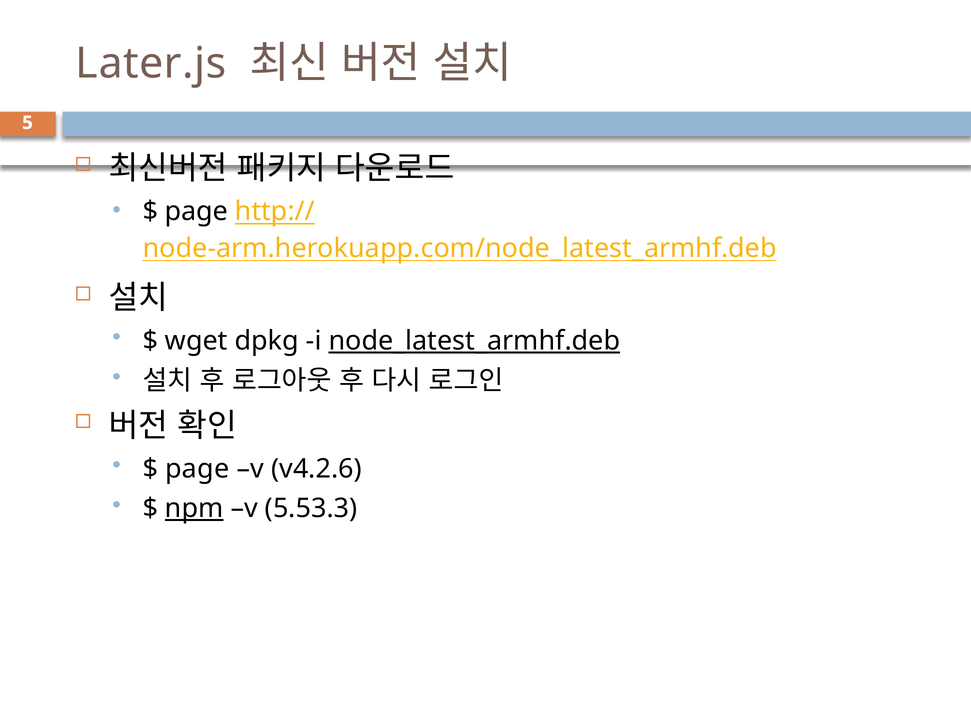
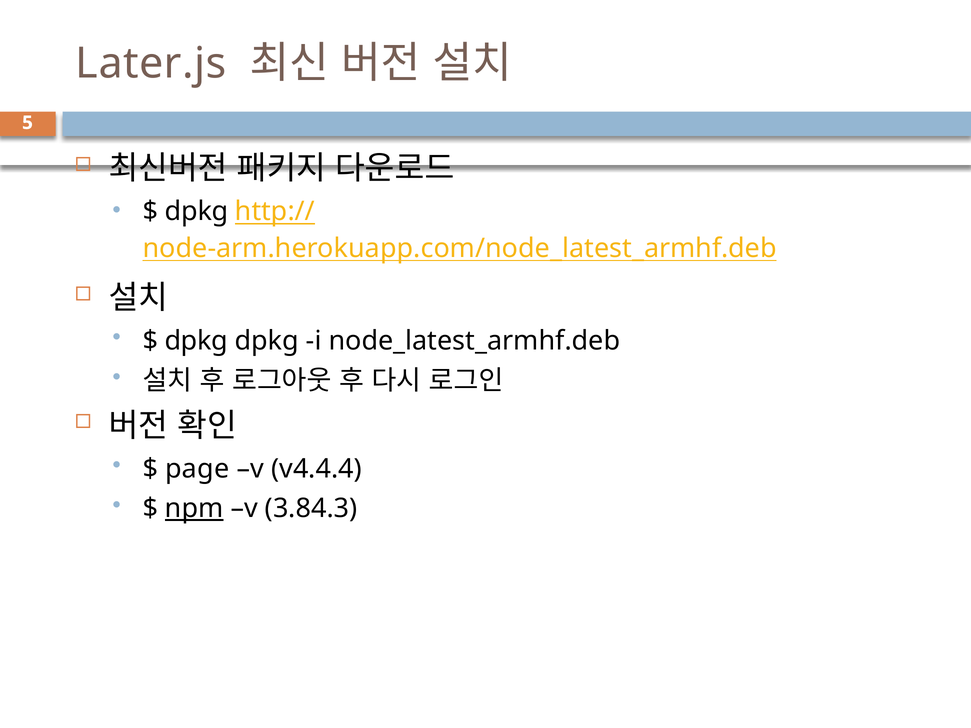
page at (196, 211): page -> dpkg
wget at (196, 341): wget -> dpkg
node_latest_armhf.deb underline: present -> none
v4.2.6: v4.2.6 -> v4.4.4
5.53.3: 5.53.3 -> 3.84.3
